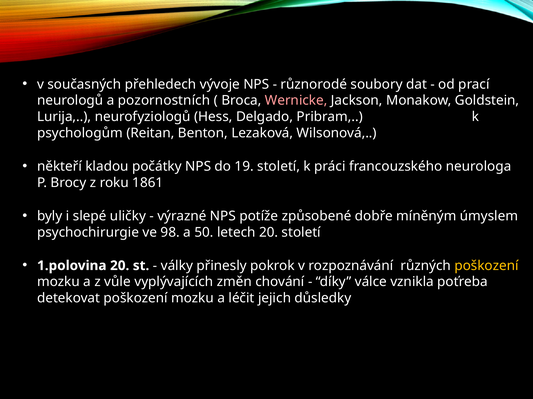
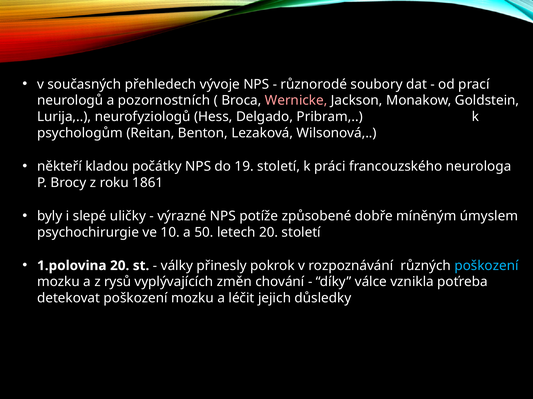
98: 98 -> 10
poškození at (486, 266) colour: yellow -> light blue
vůle: vůle -> rysů
